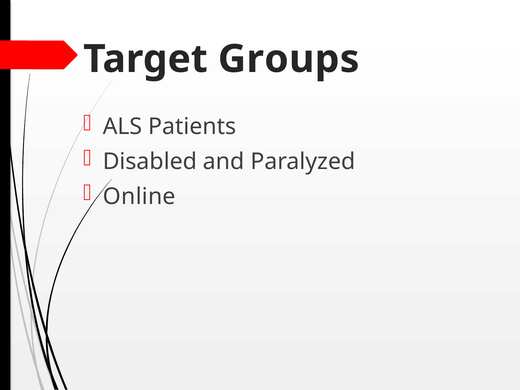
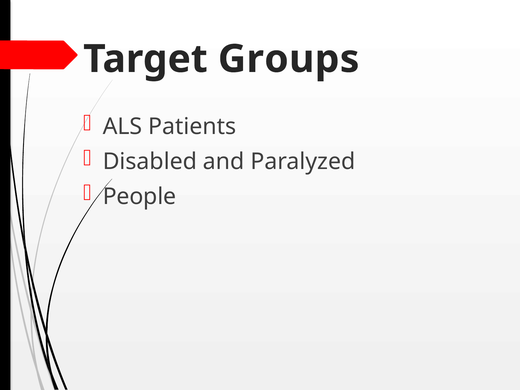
Online: Online -> People
